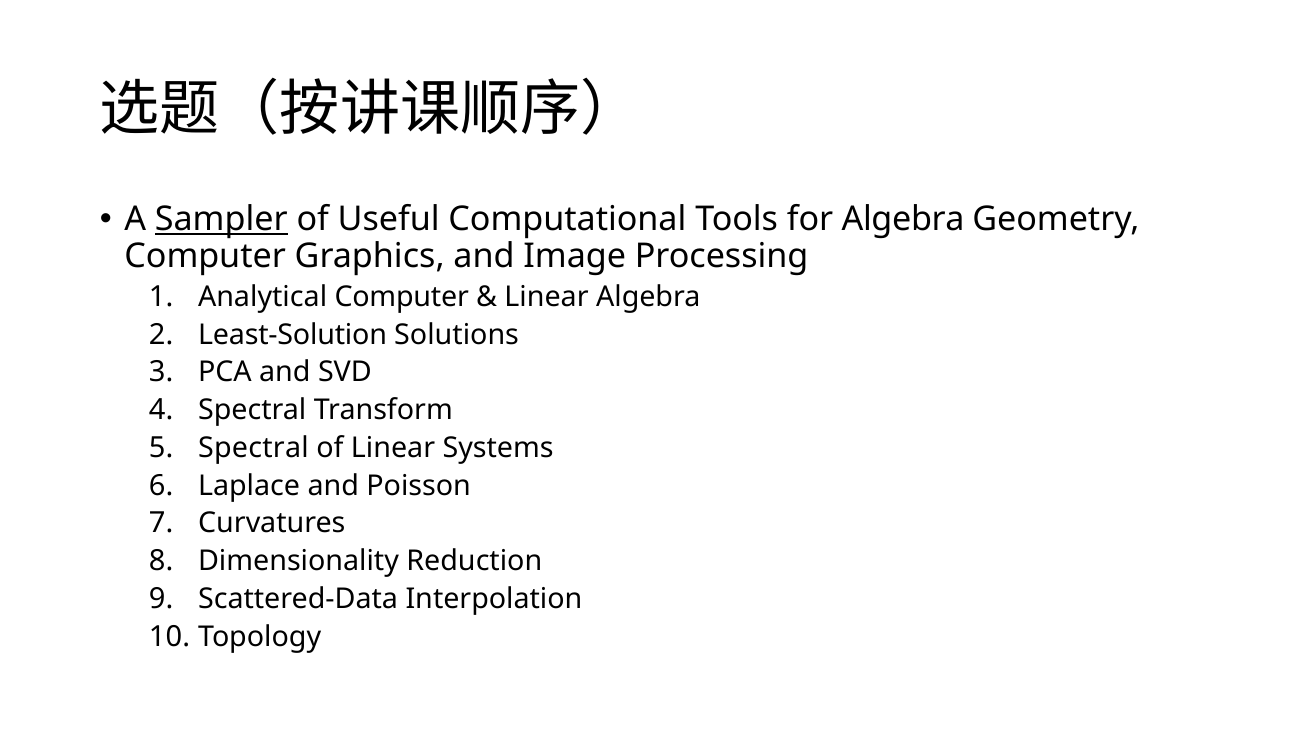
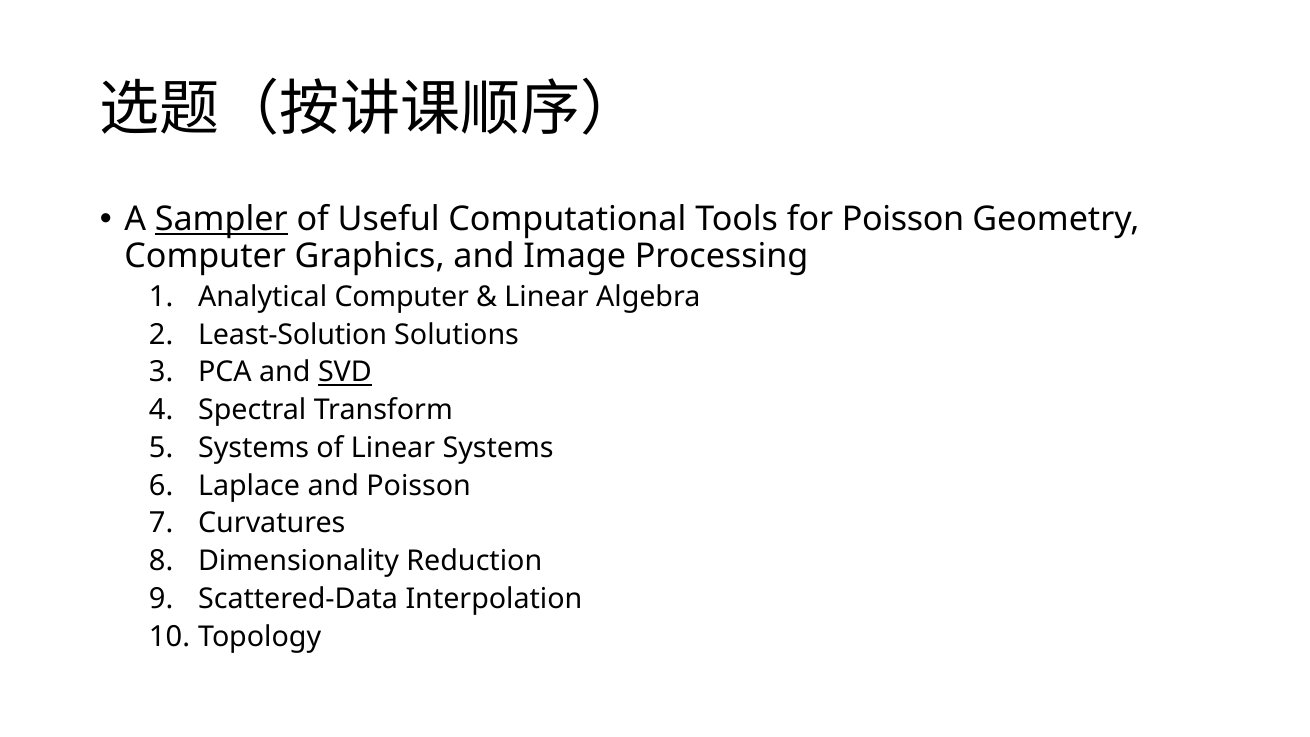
for Algebra: Algebra -> Poisson
SVD underline: none -> present
Spectral at (253, 448): Spectral -> Systems
